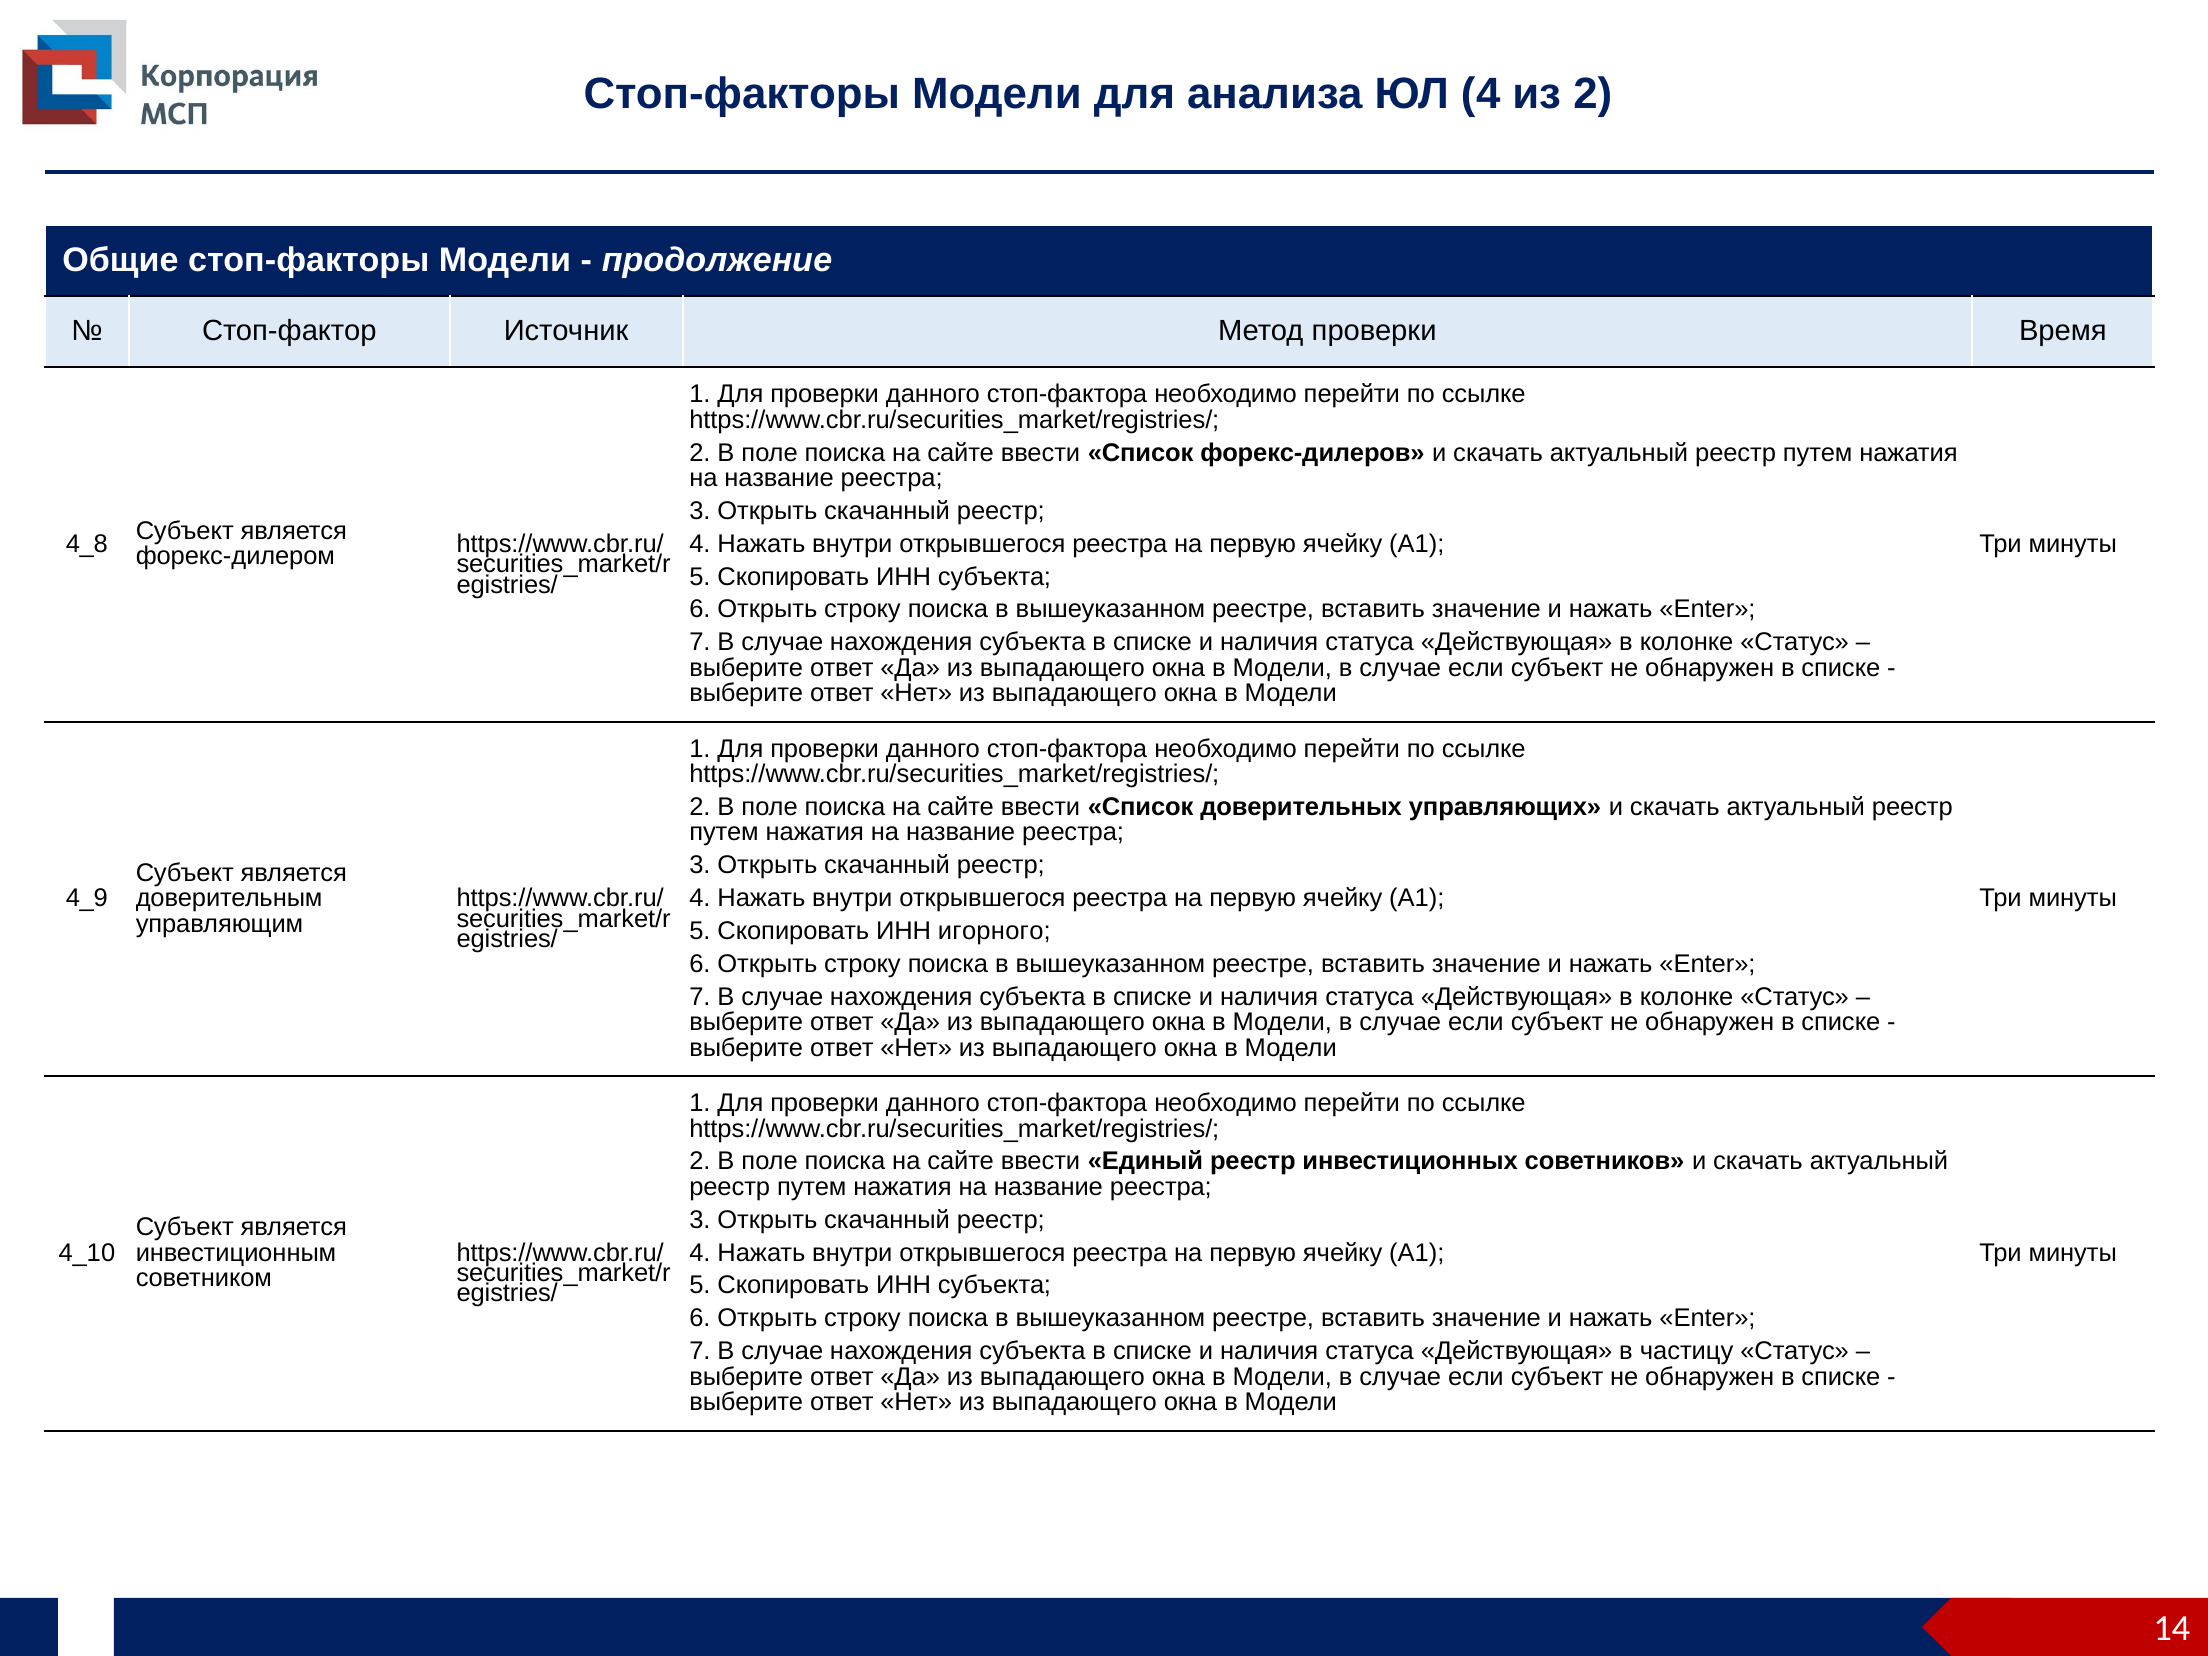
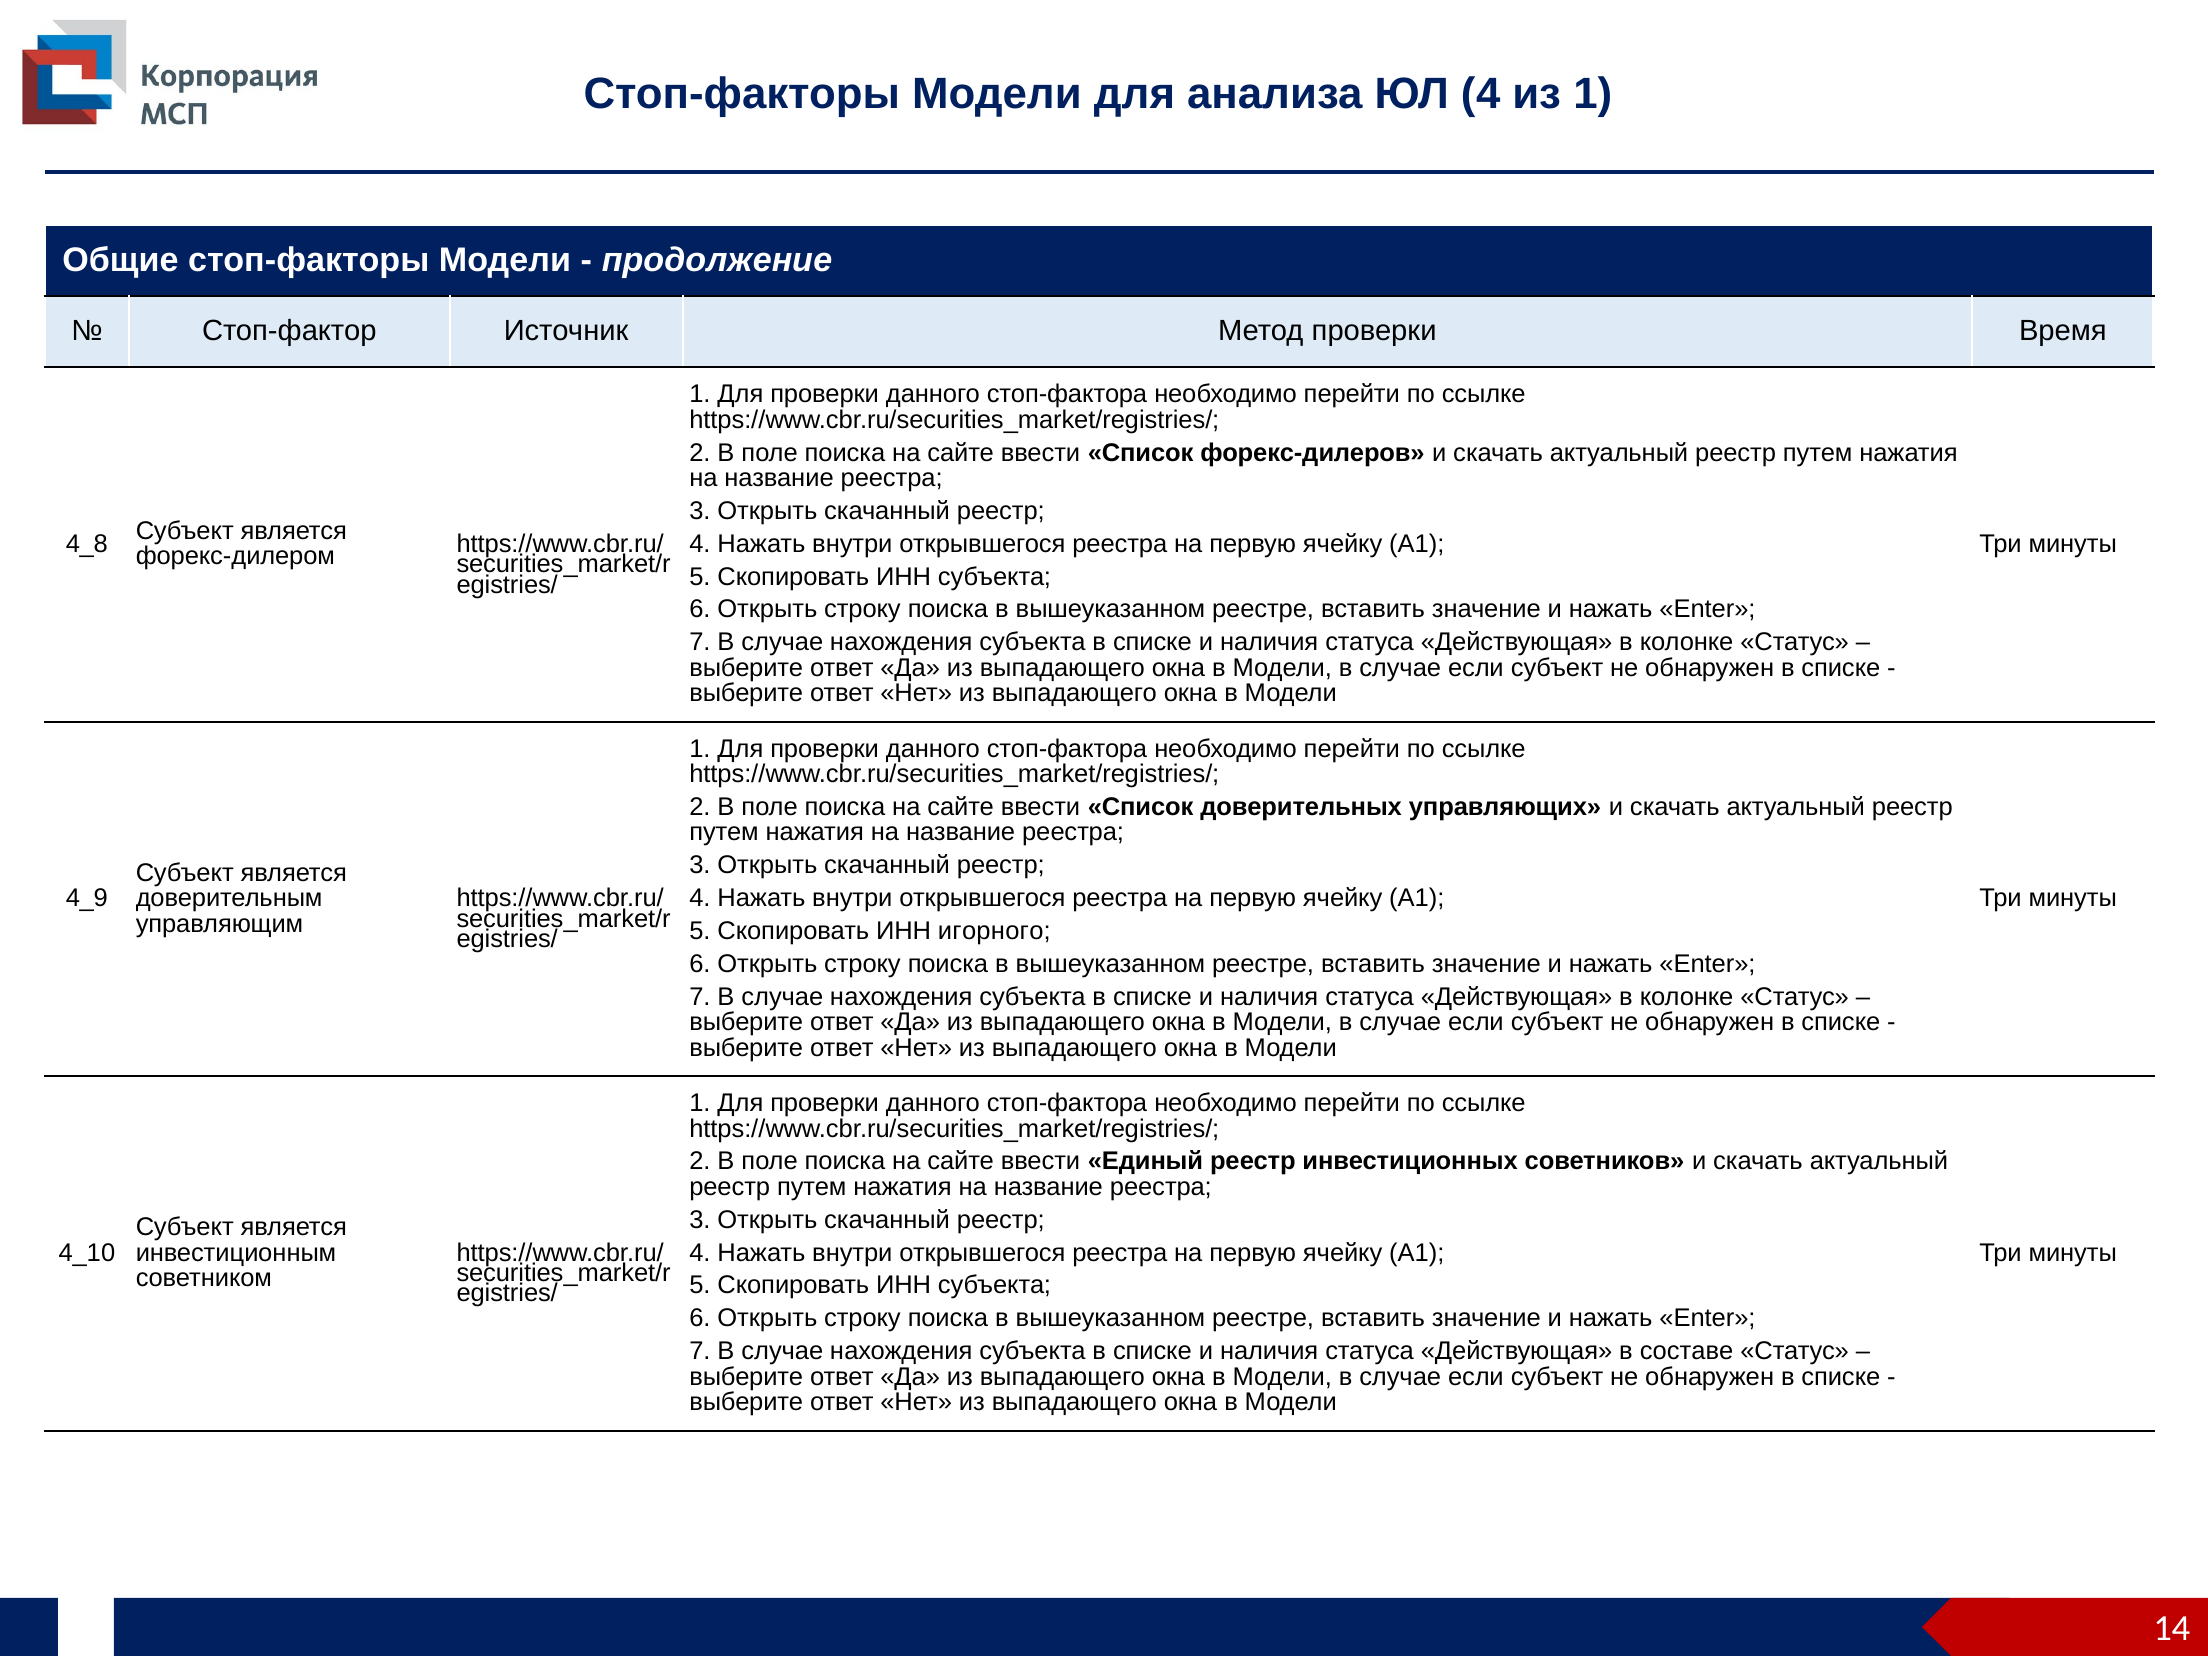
из 2: 2 -> 1
частицу: частицу -> составе
